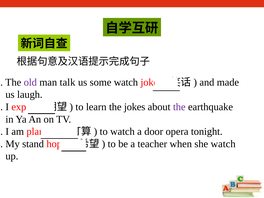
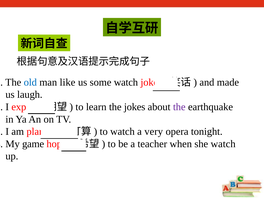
old colour: purple -> blue
talk: talk -> like
door: door -> very
stand: stand -> game
